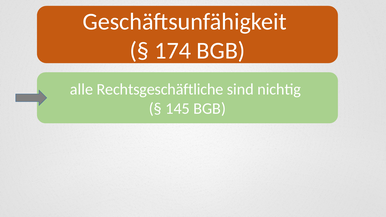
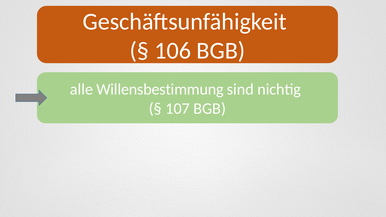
174: 174 -> 106
Rechtsgeschäftliche: Rechtsgeschäftliche -> Willensbestimmung
145: 145 -> 107
